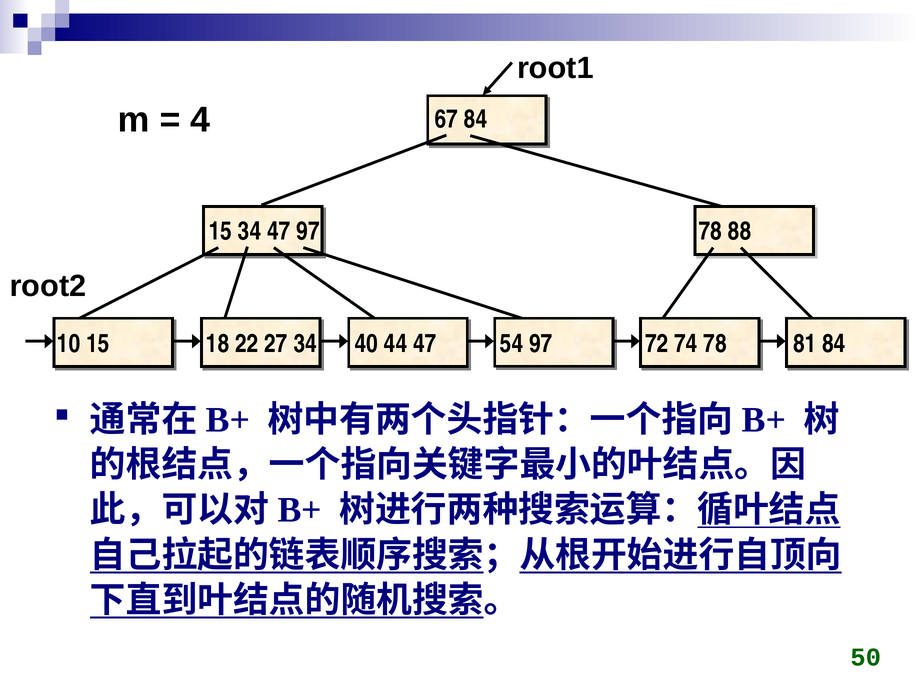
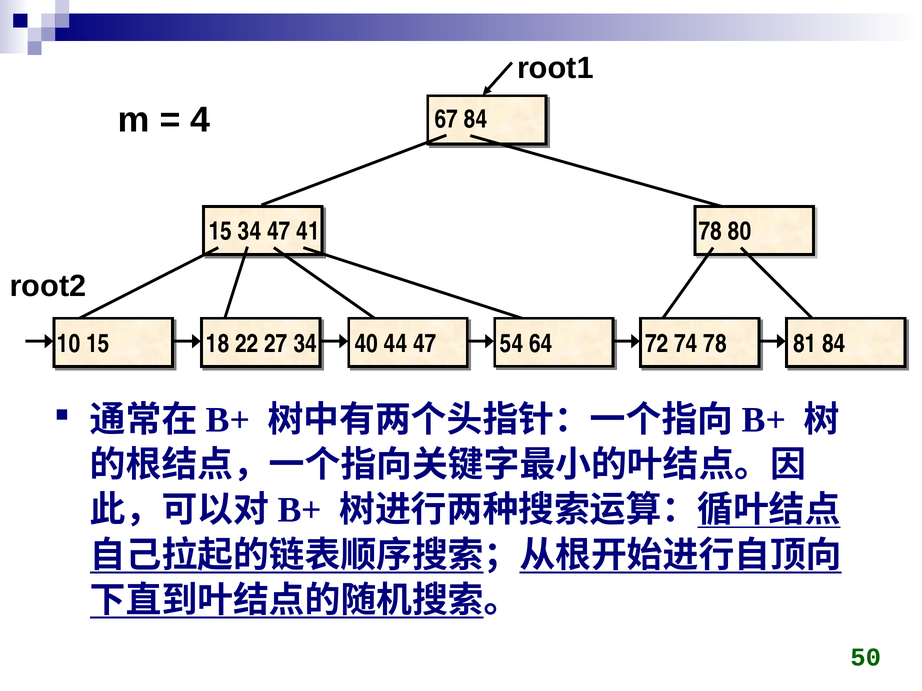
47 97: 97 -> 41
88: 88 -> 80
54 97: 97 -> 64
